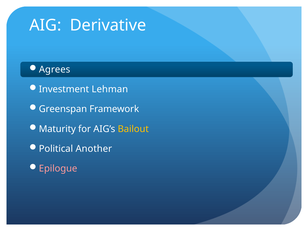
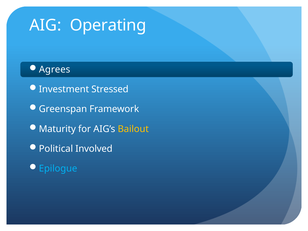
Derivative: Derivative -> Operating
Lehman: Lehman -> Stressed
Another: Another -> Involved
Epilogue colour: pink -> light blue
